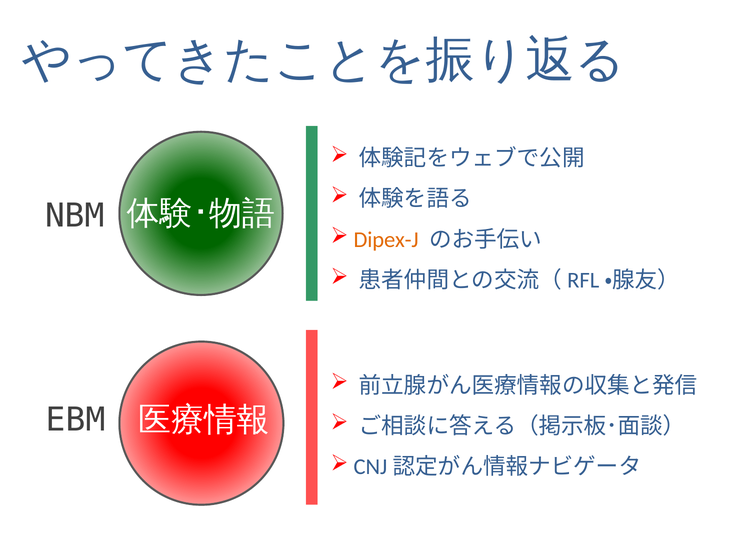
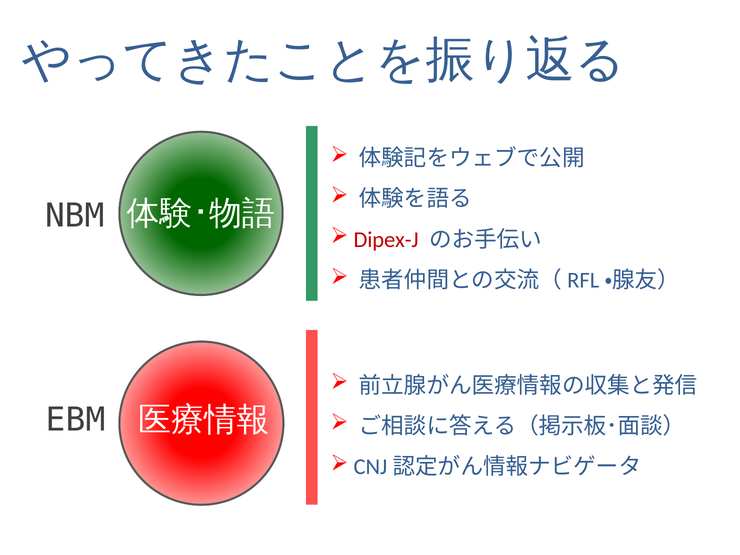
Dipex-J colour: orange -> red
